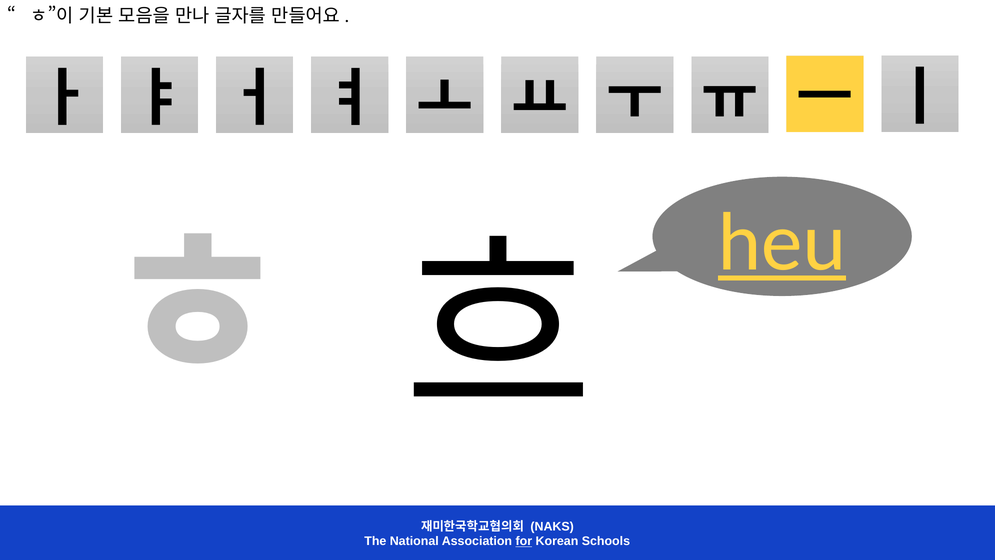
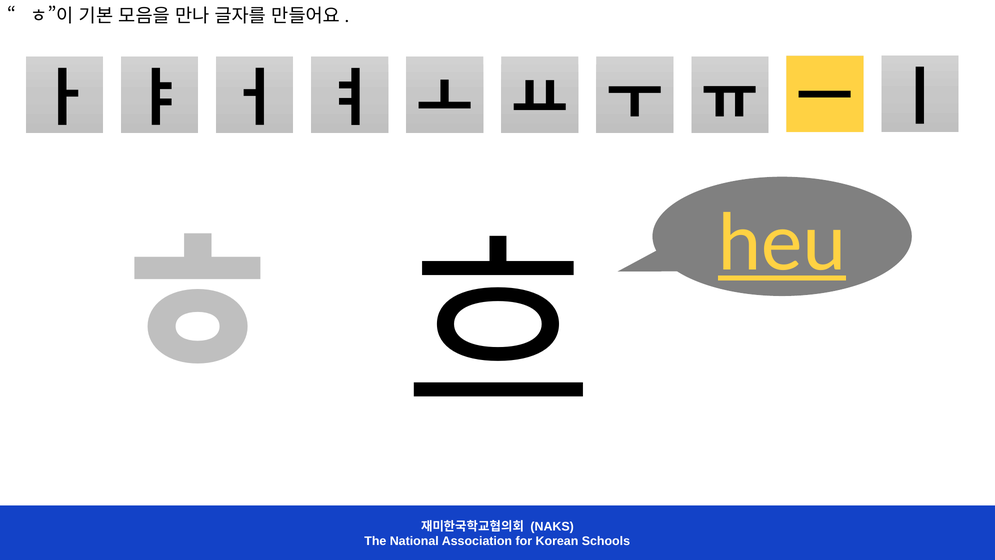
for underline: present -> none
